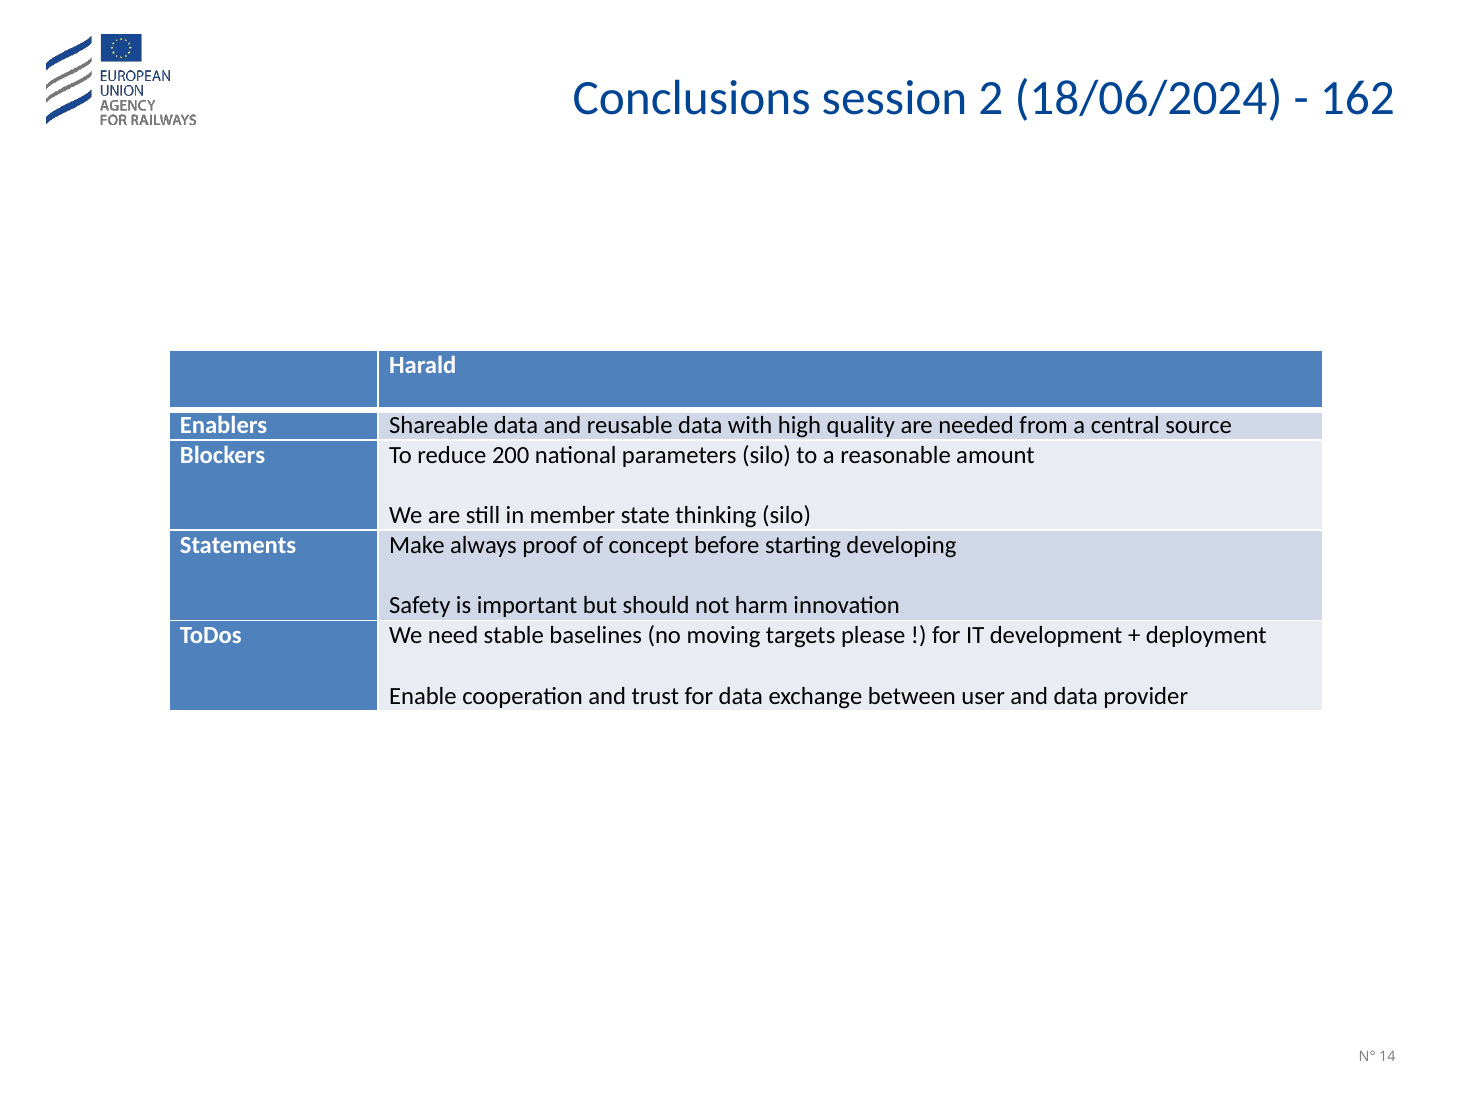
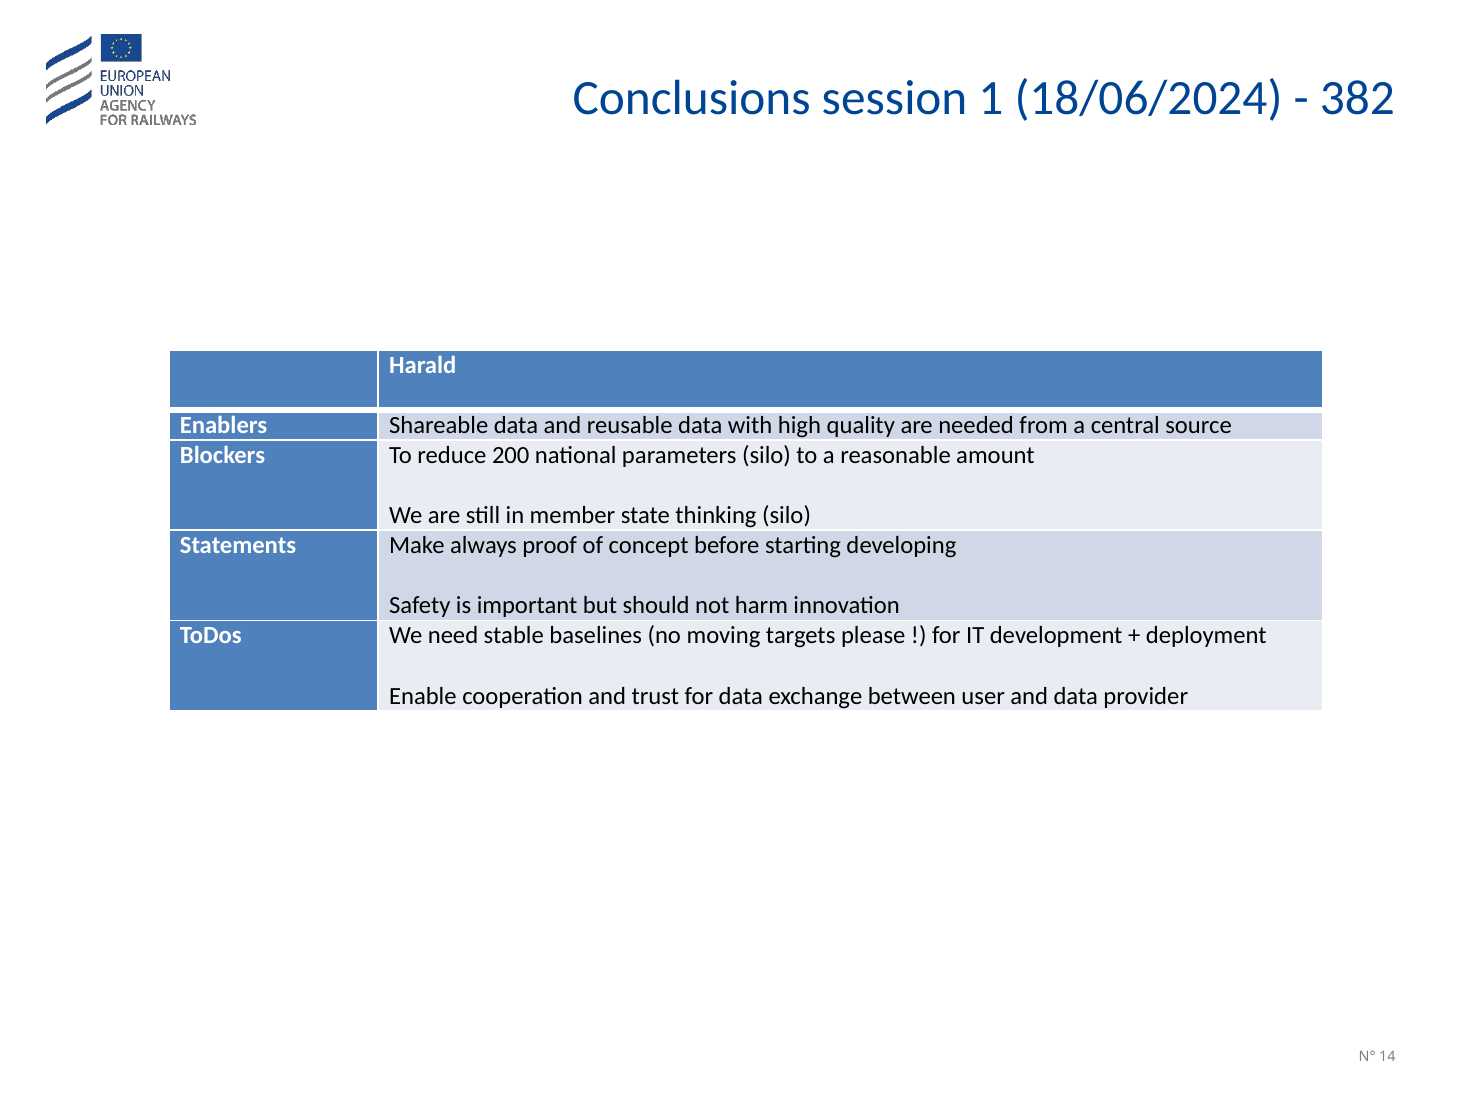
2: 2 -> 1
162: 162 -> 382
